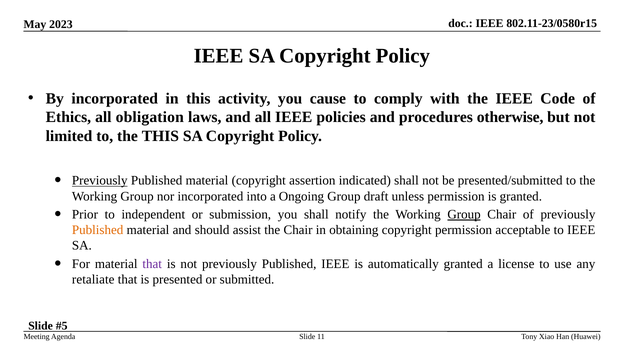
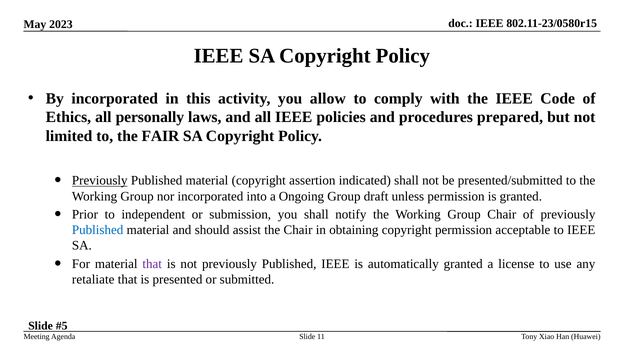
cause: cause -> allow
obligation: obligation -> personally
otherwise: otherwise -> prepared
the THIS: THIS -> FAIR
Group at (464, 214) underline: present -> none
Published at (98, 230) colour: orange -> blue
